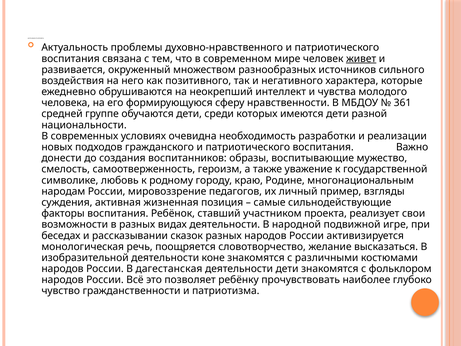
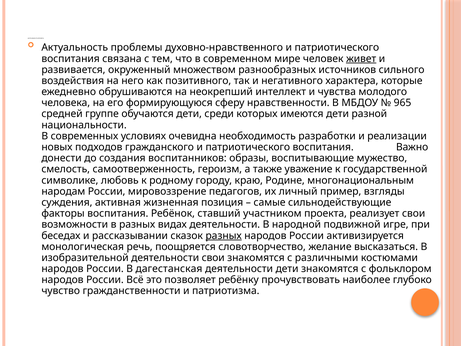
361: 361 -> 965
разных at (224, 235) underline: none -> present
деятельности коне: коне -> свои
